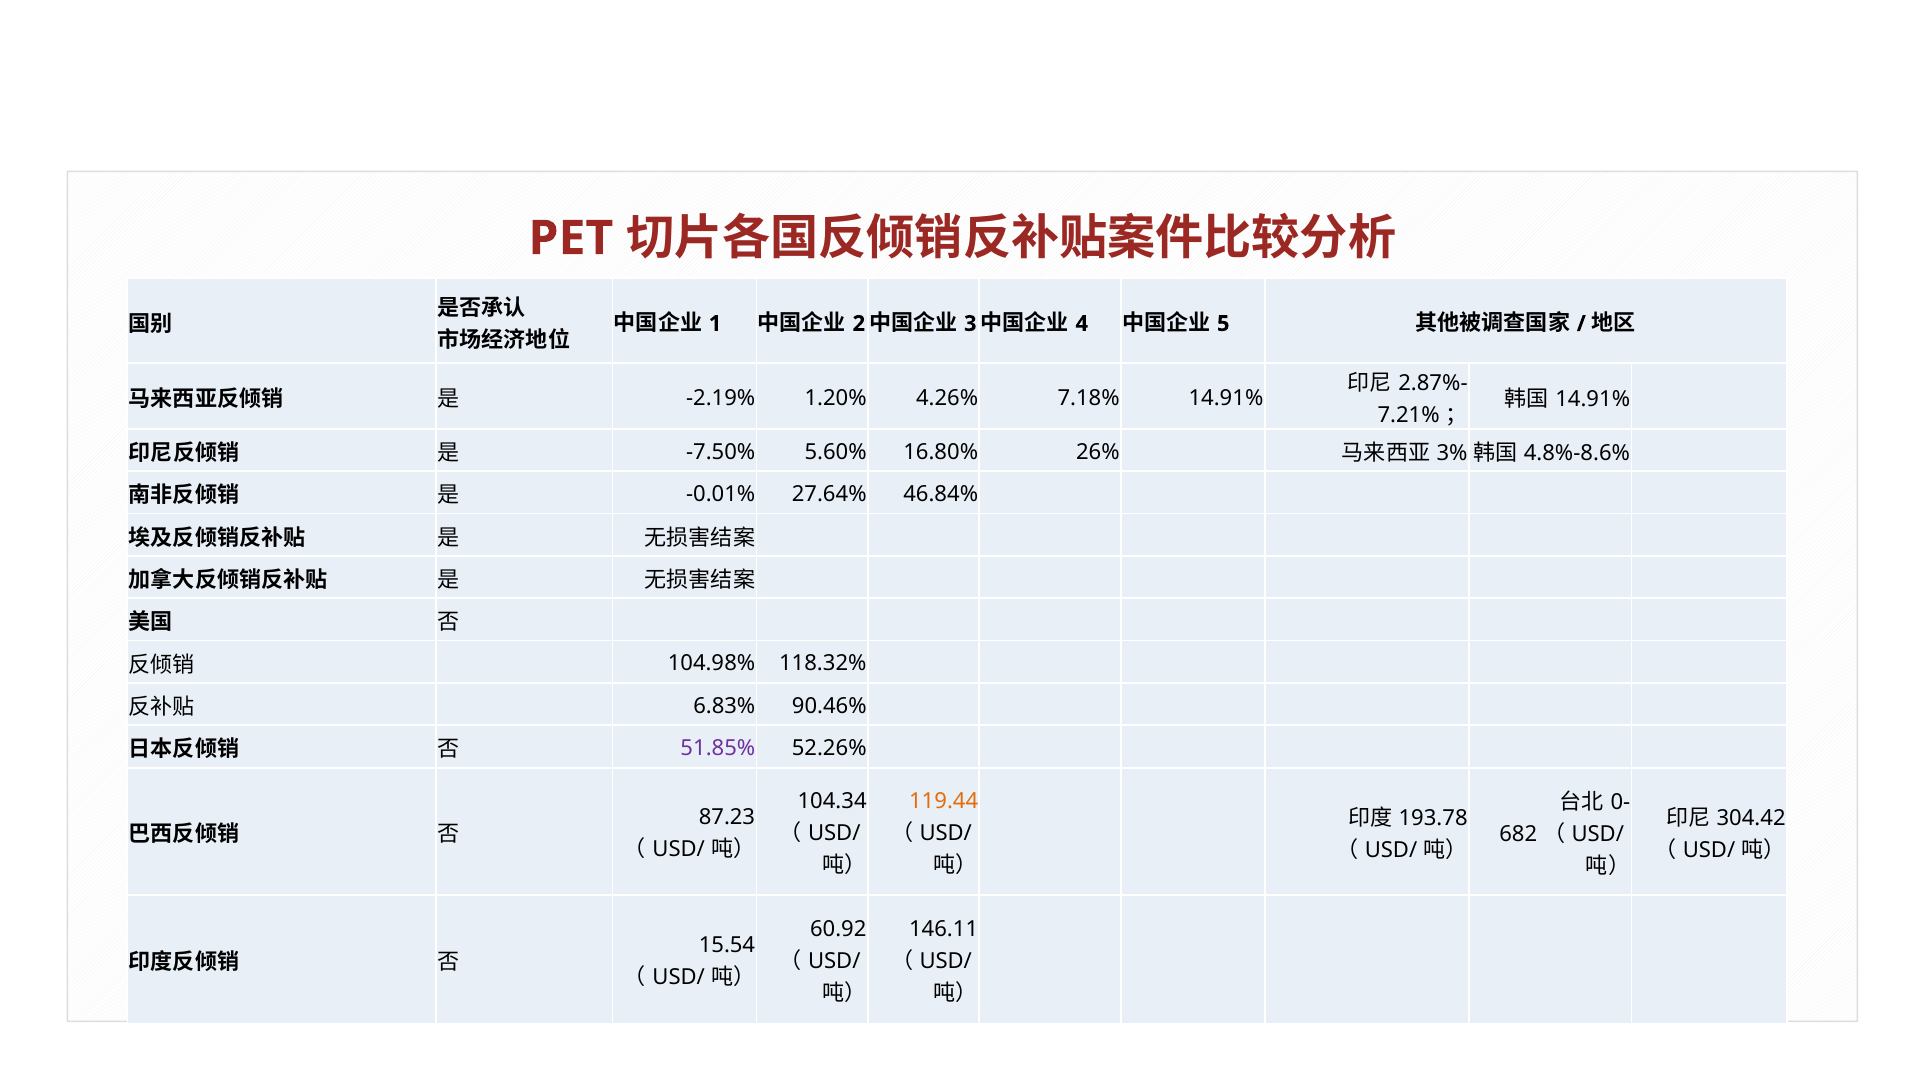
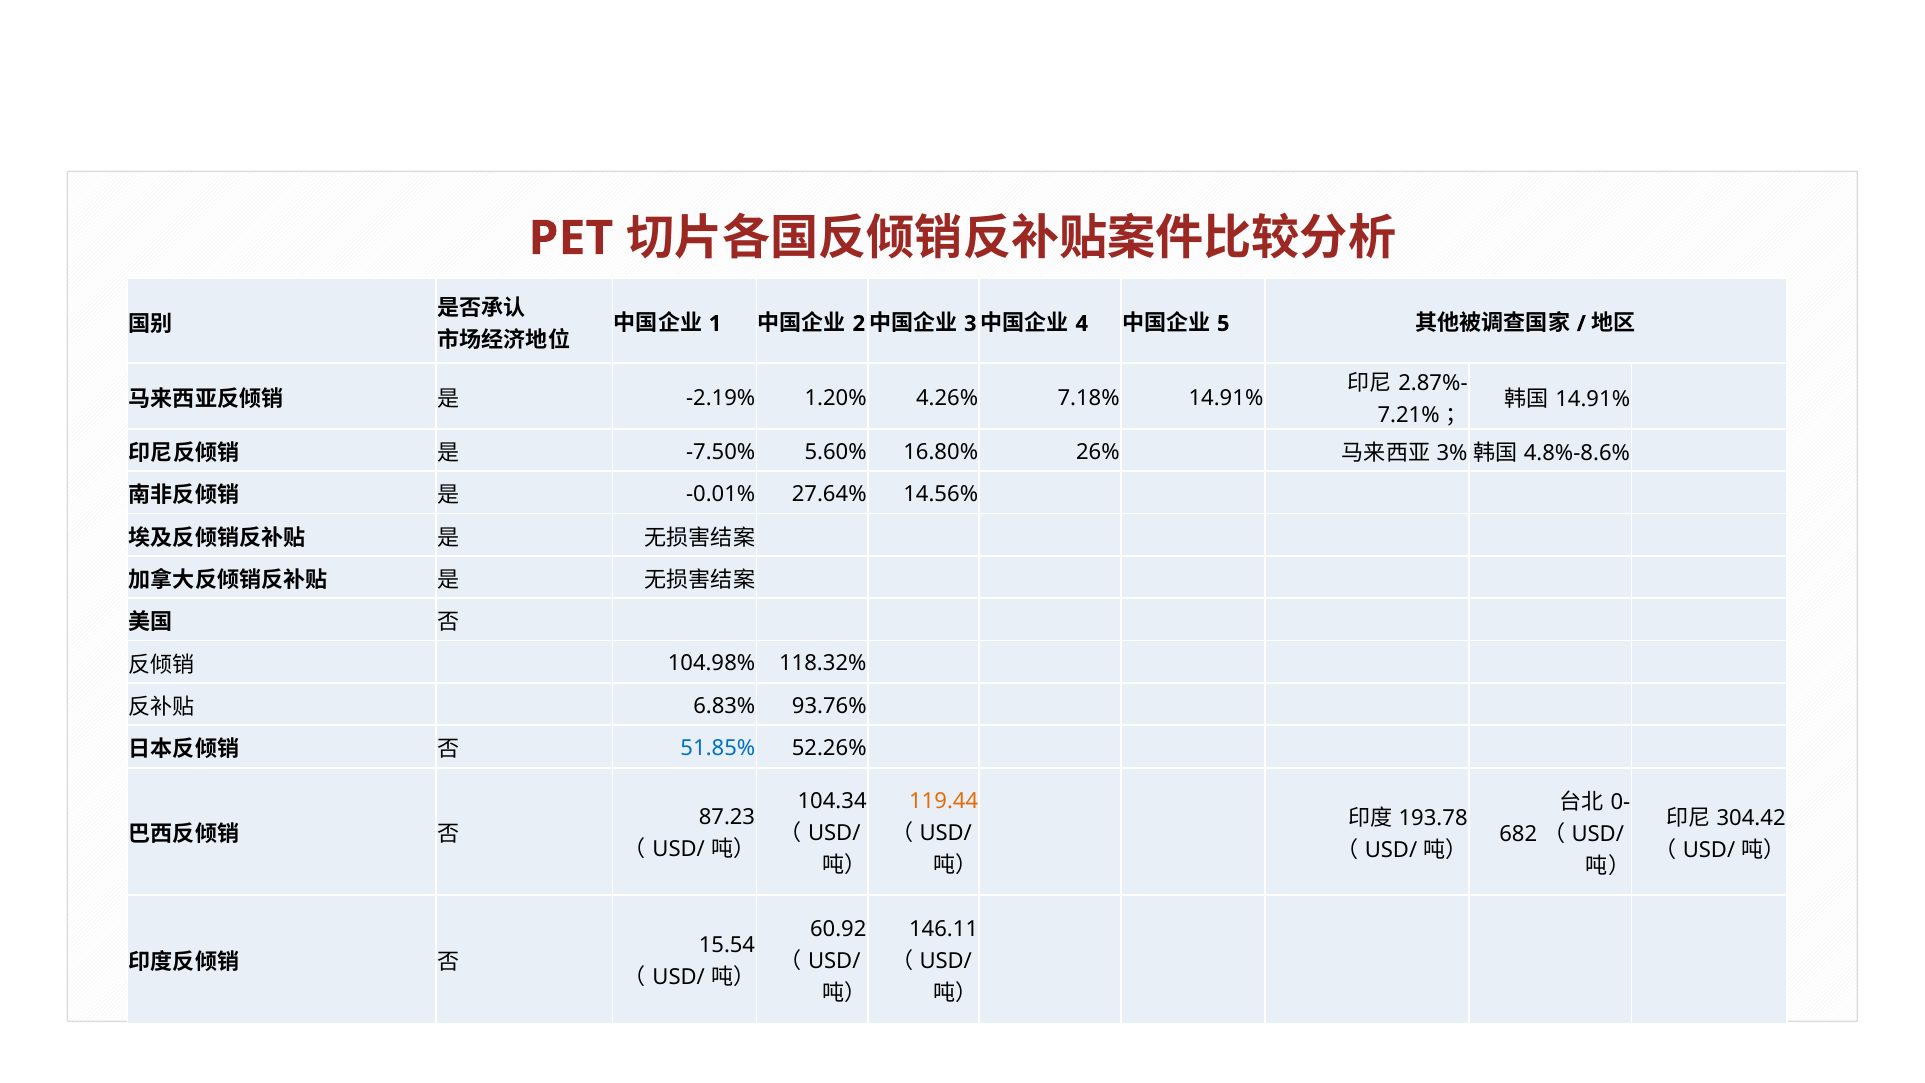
46.84%: 46.84% -> 14.56%
90.46%: 90.46% -> 93.76%
51.85% colour: purple -> blue
